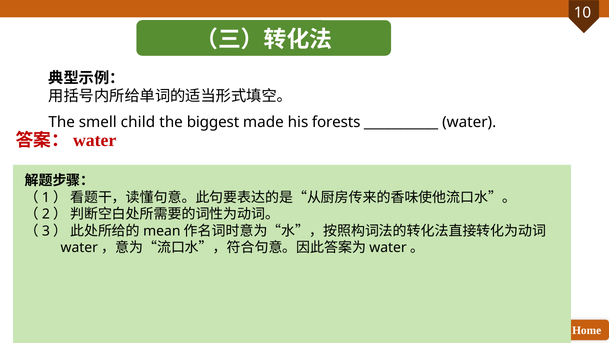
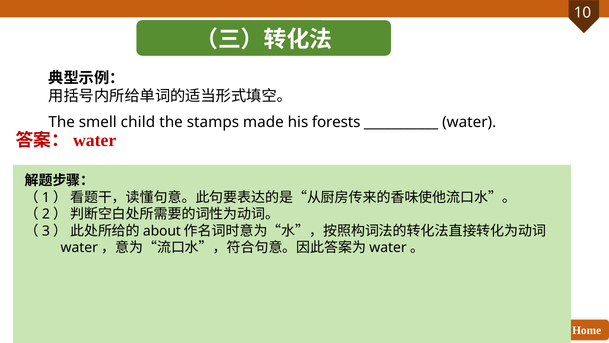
biggest: biggest -> stamps
mean: mean -> about
